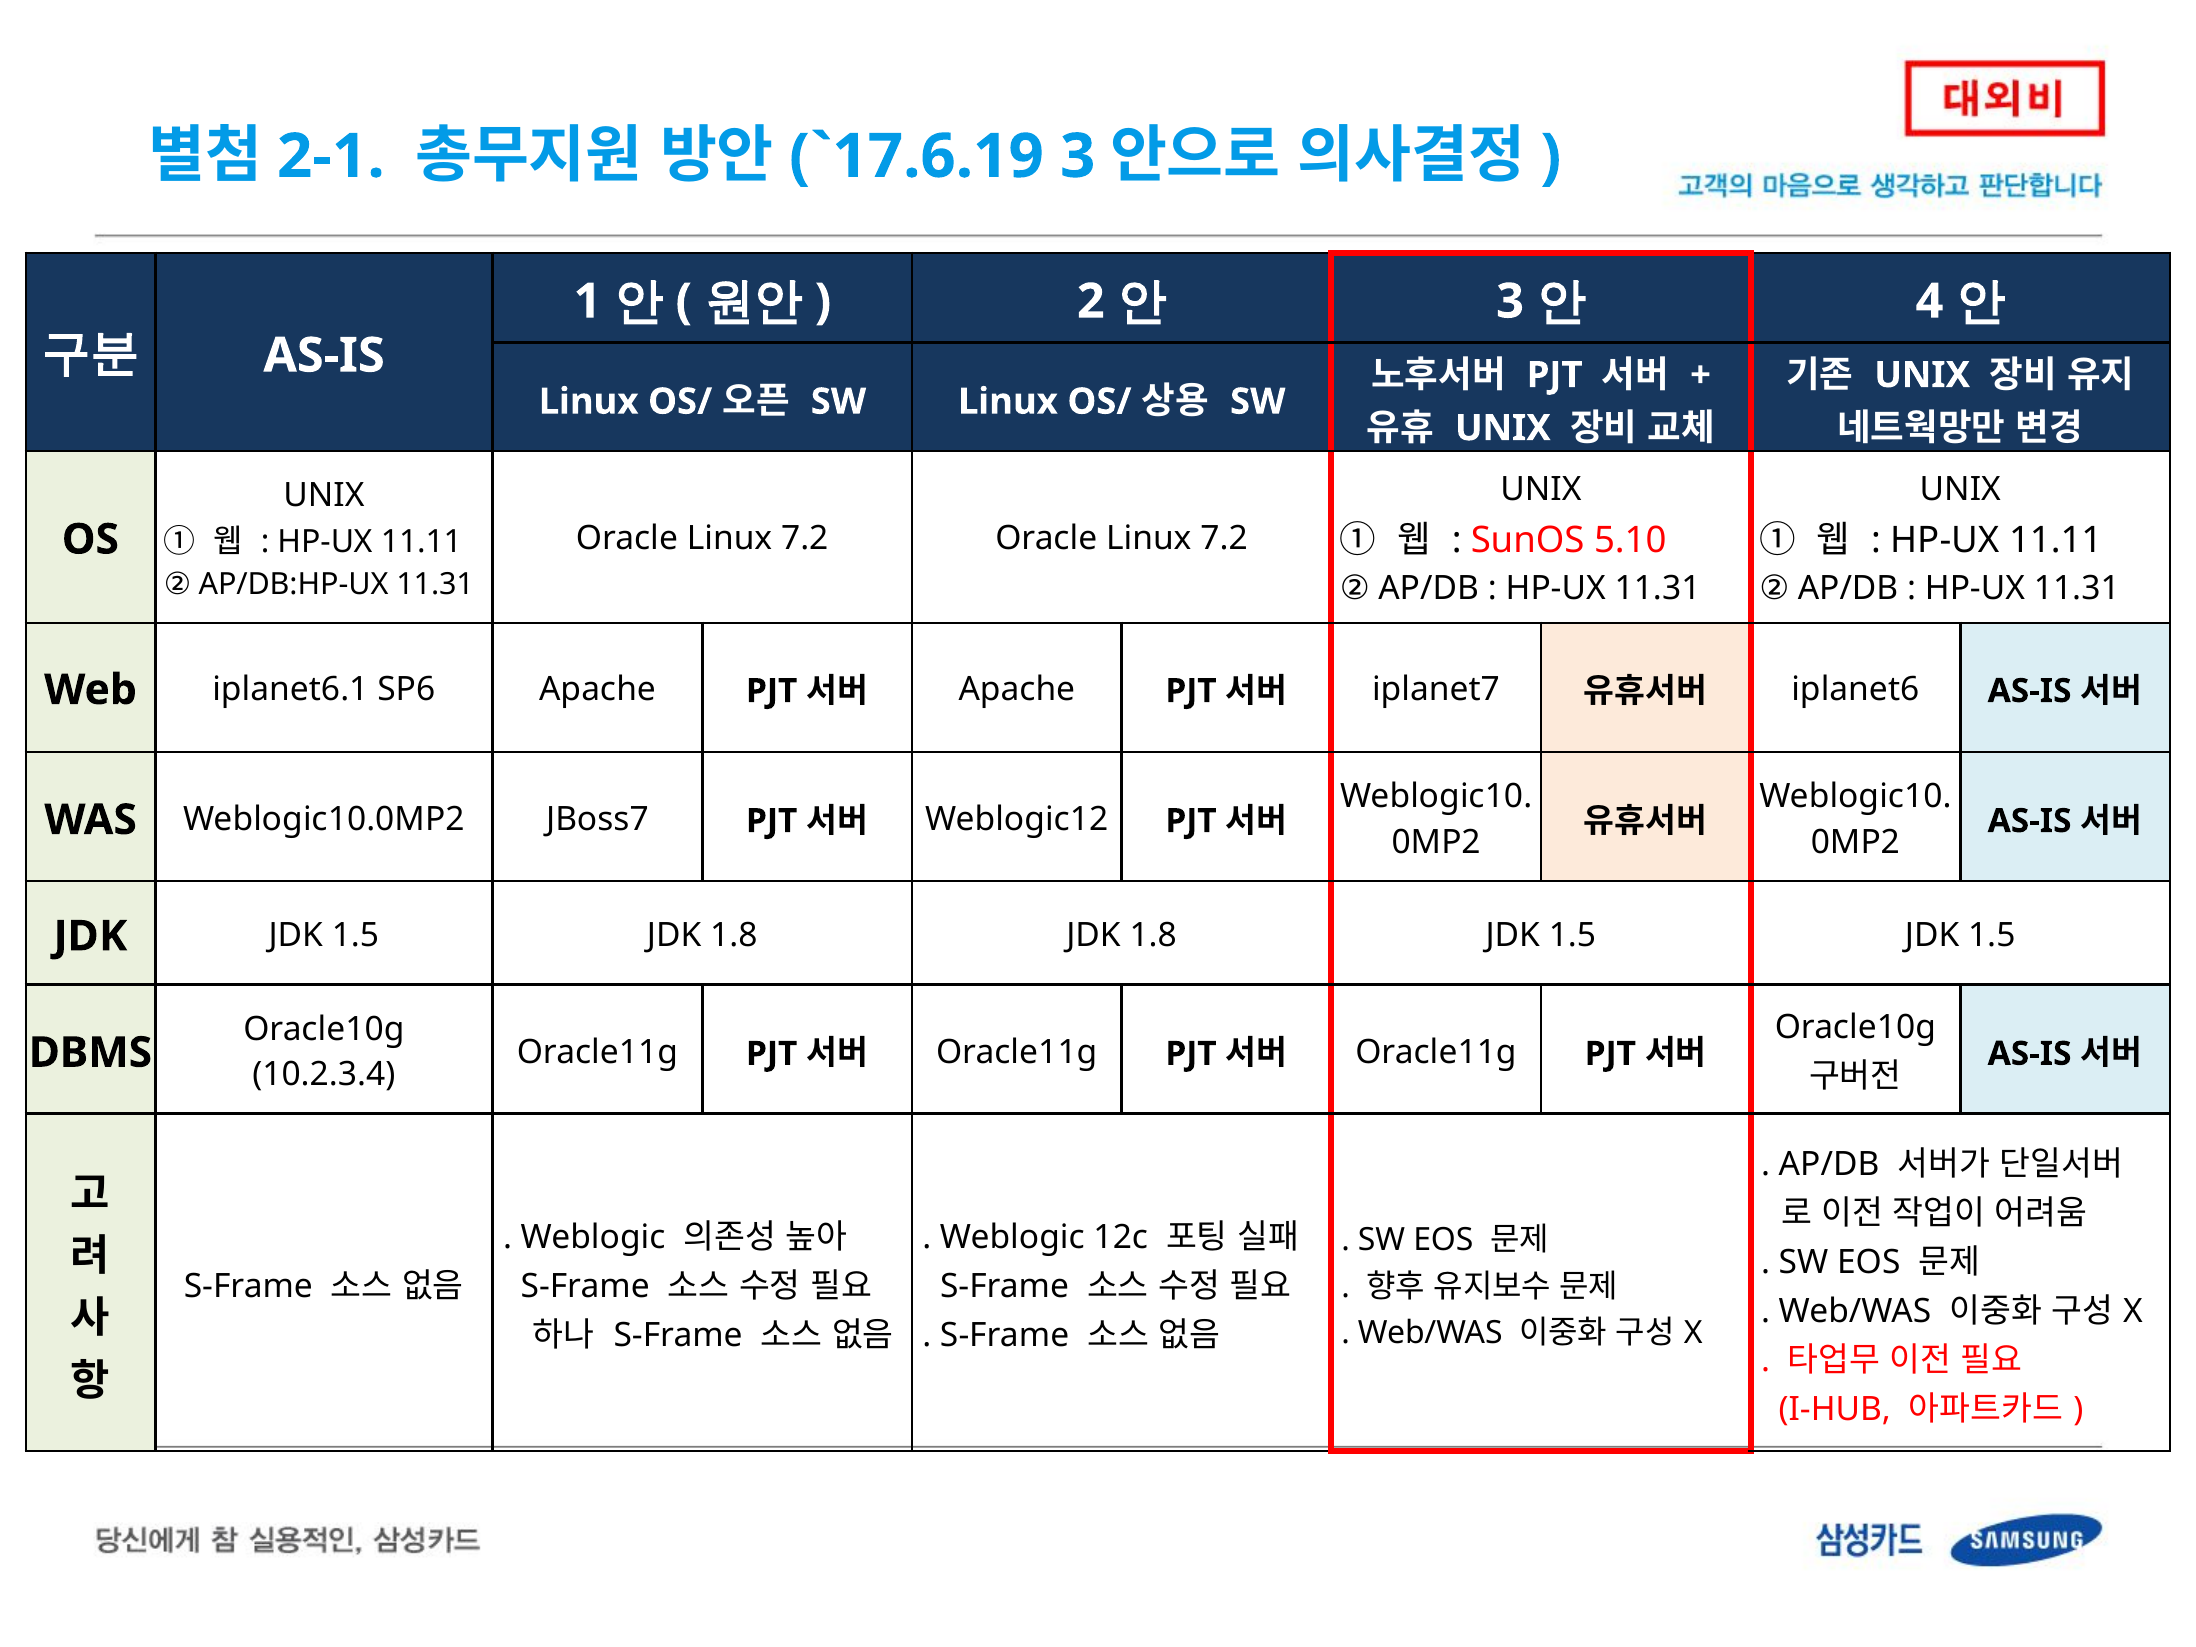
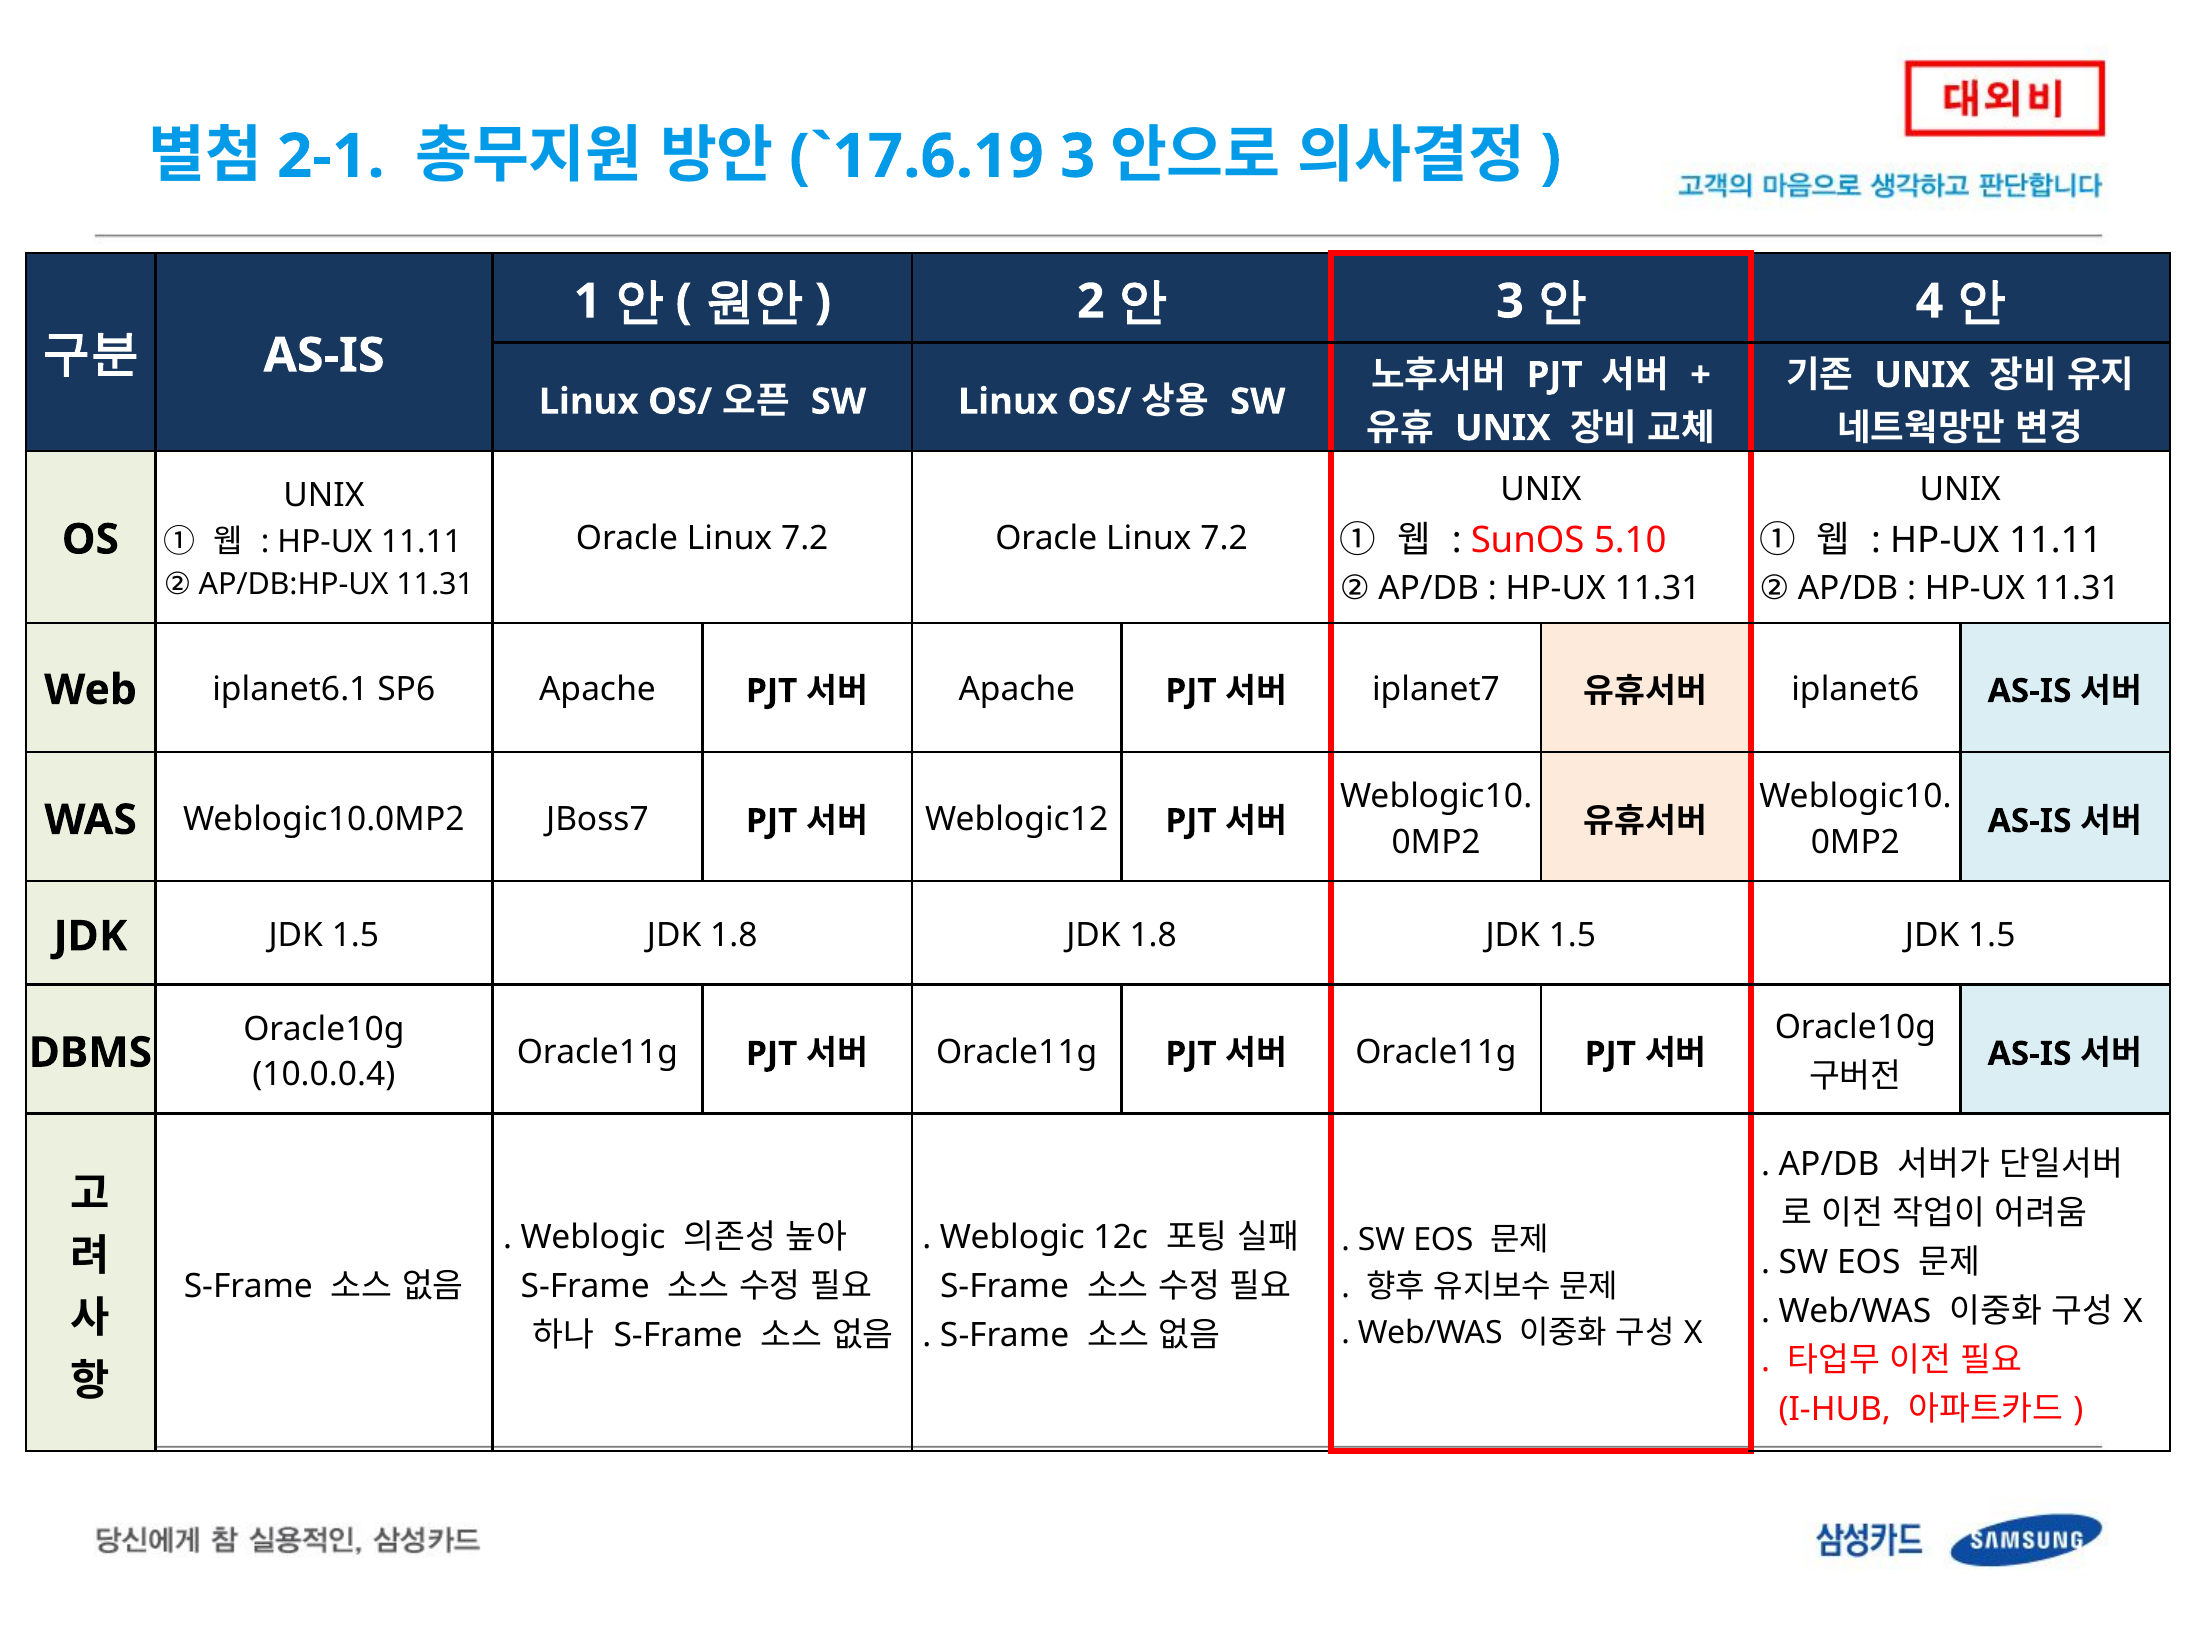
10.2.3.4: 10.2.3.4 -> 10.0.0.4
